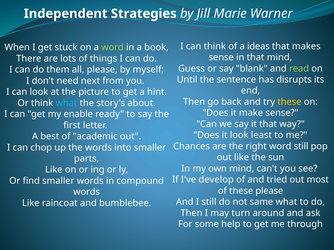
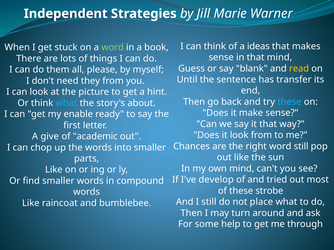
read colour: light green -> yellow
disrupts: disrupts -> transfer
next: next -> they
these at (289, 102) colour: yellow -> light blue
look least: least -> from
best: best -> give
these please: please -> strobe
same: same -> place
